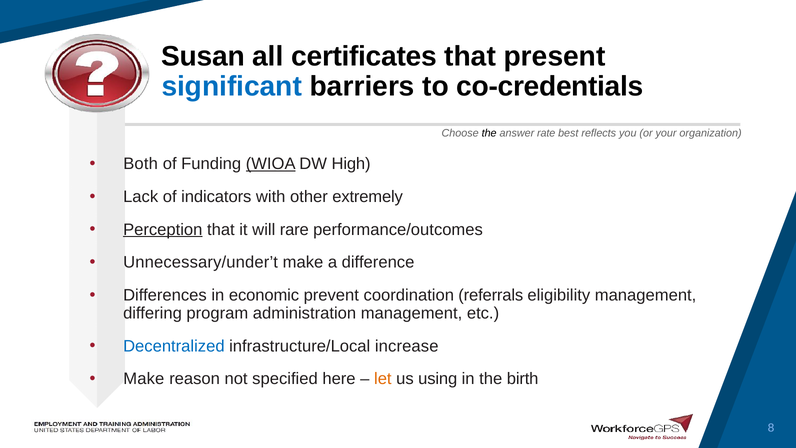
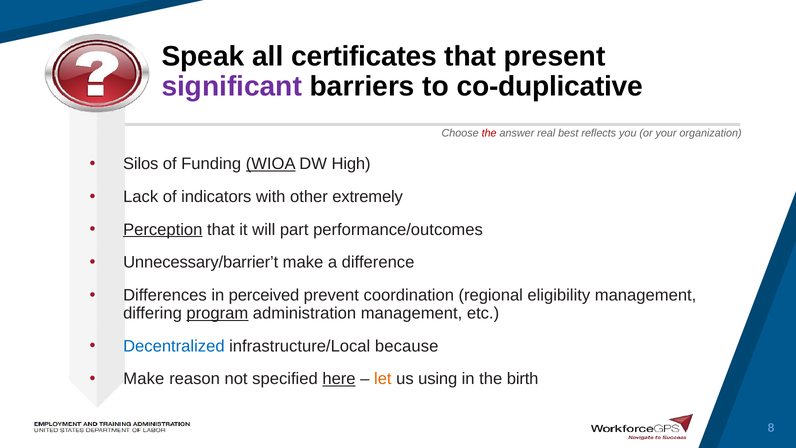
Susan: Susan -> Speak
significant colour: blue -> purple
co-credentials: co-credentials -> co-duplicative
the at (489, 133) colour: black -> red
rate: rate -> real
Both: Both -> Silos
rare: rare -> part
Unnecessary/under’t: Unnecessary/under’t -> Unnecessary/barrier’t
economic: economic -> perceived
referrals: referrals -> regional
program underline: none -> present
increase: increase -> because
here underline: none -> present
